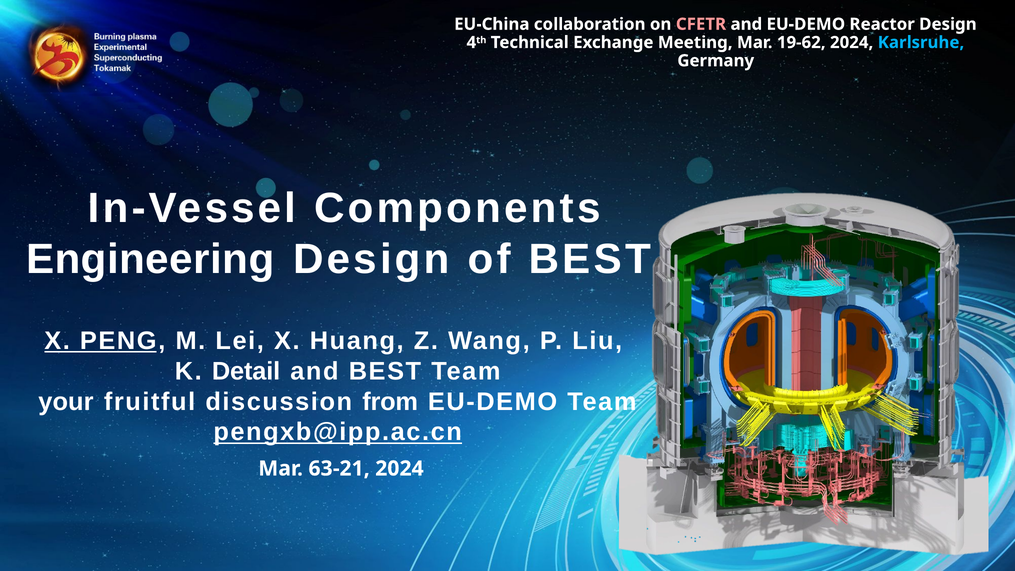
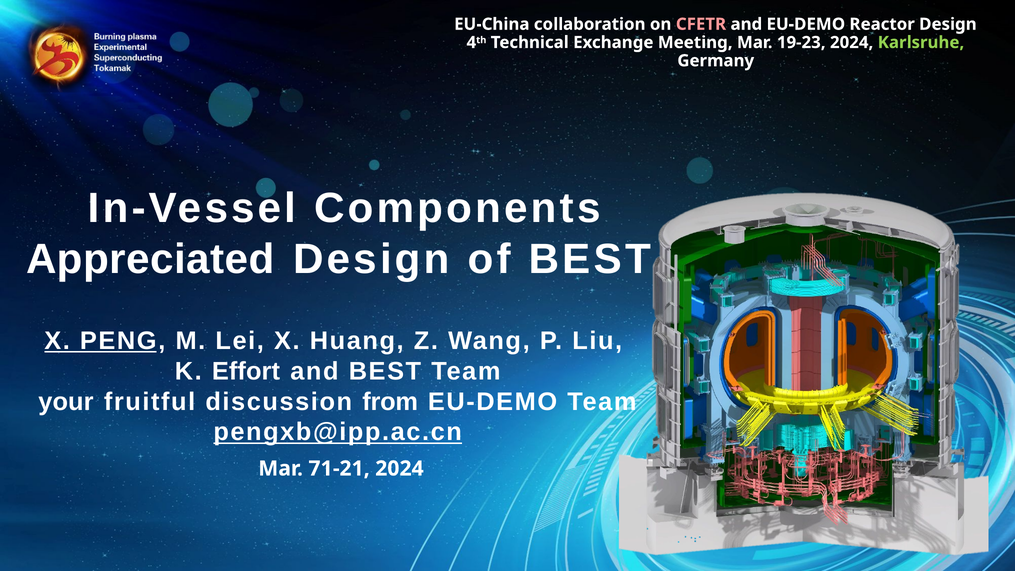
19-62: 19-62 -> 19-23
Karlsruhe colour: light blue -> light green
Engineering: Engineering -> Appreciated
Detail: Detail -> Effort
63-21: 63-21 -> 71-21
